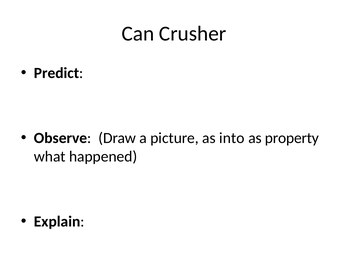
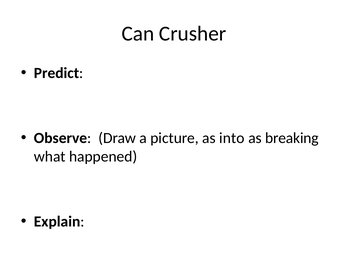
property: property -> breaking
